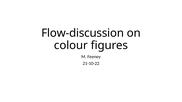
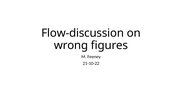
colour: colour -> wrong
